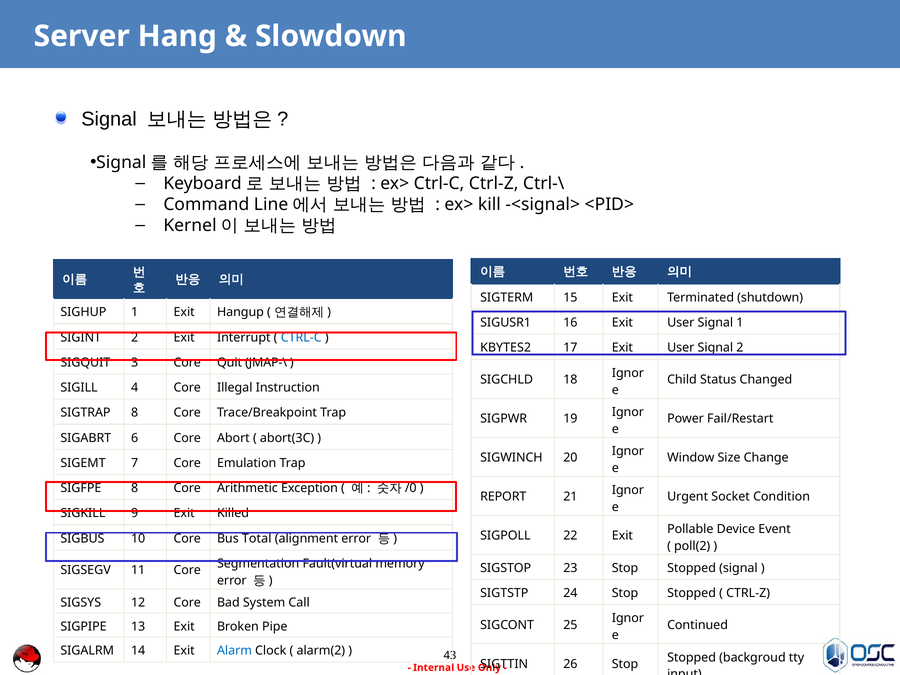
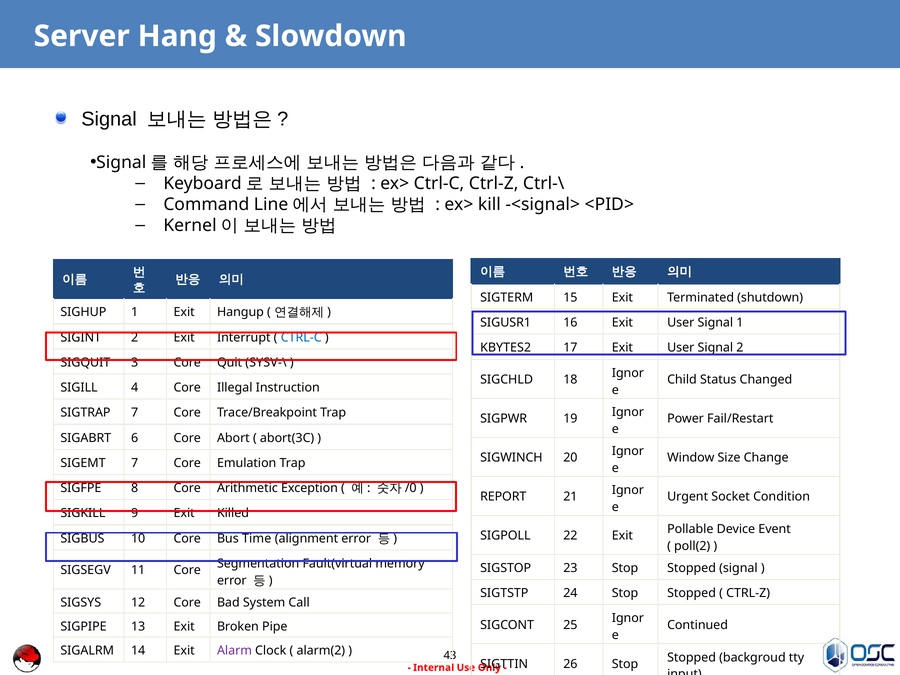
JMAP-\: JMAP-\ -> SYSV-\
SIGTRAP 8: 8 -> 7
Total: Total -> Time
Alarm colour: blue -> purple
